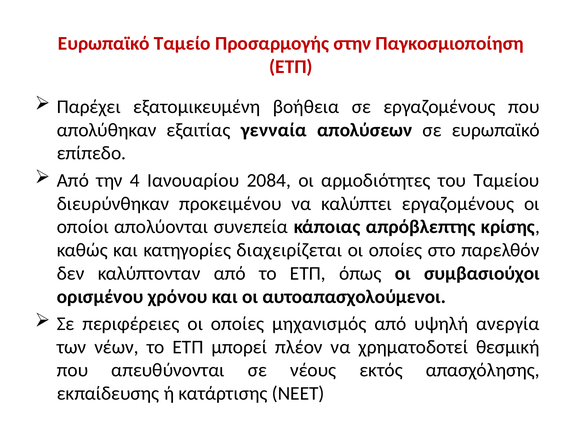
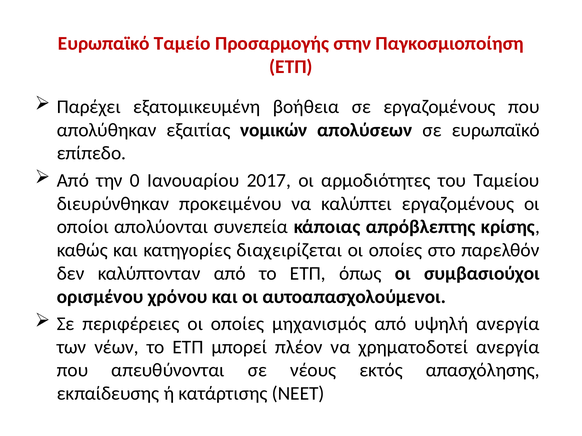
γενναία: γενναία -> νομικών
4: 4 -> 0
2084: 2084 -> 2017
χρηματοδοτεί θεσμική: θεσμική -> ανεργία
